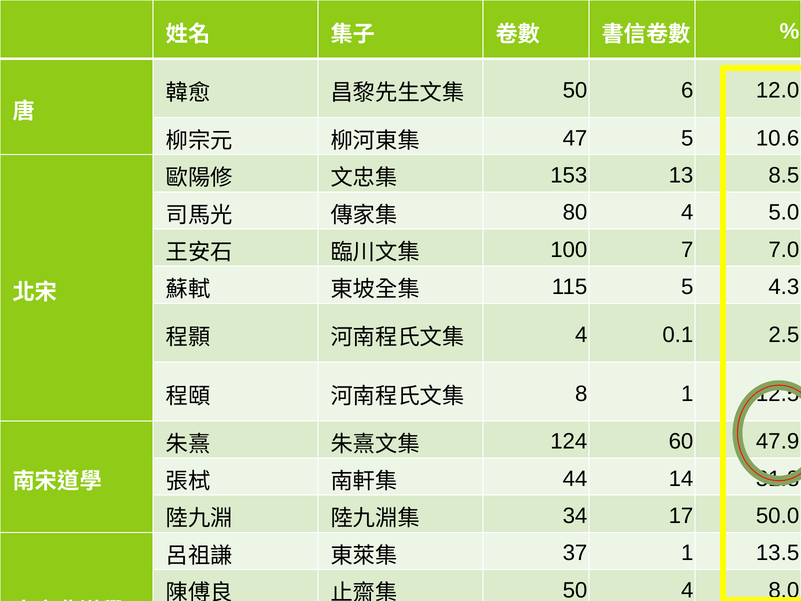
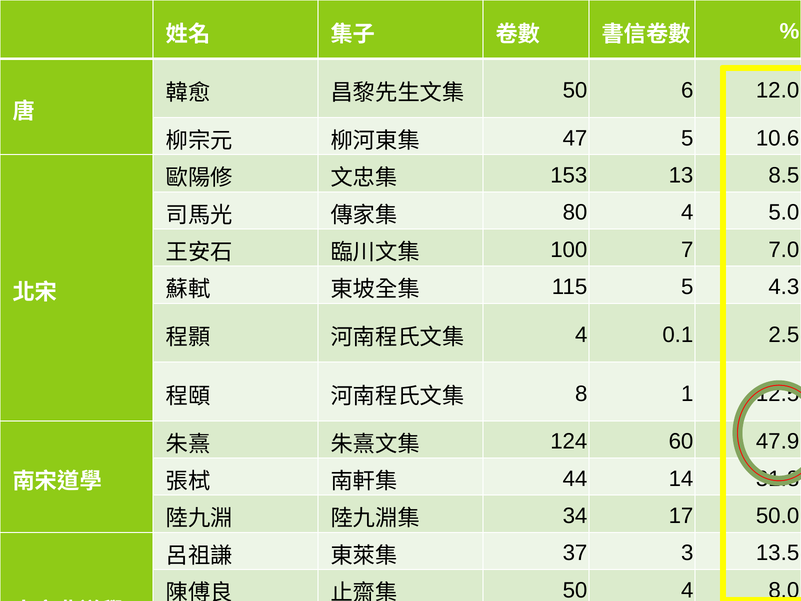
37 1: 1 -> 3
